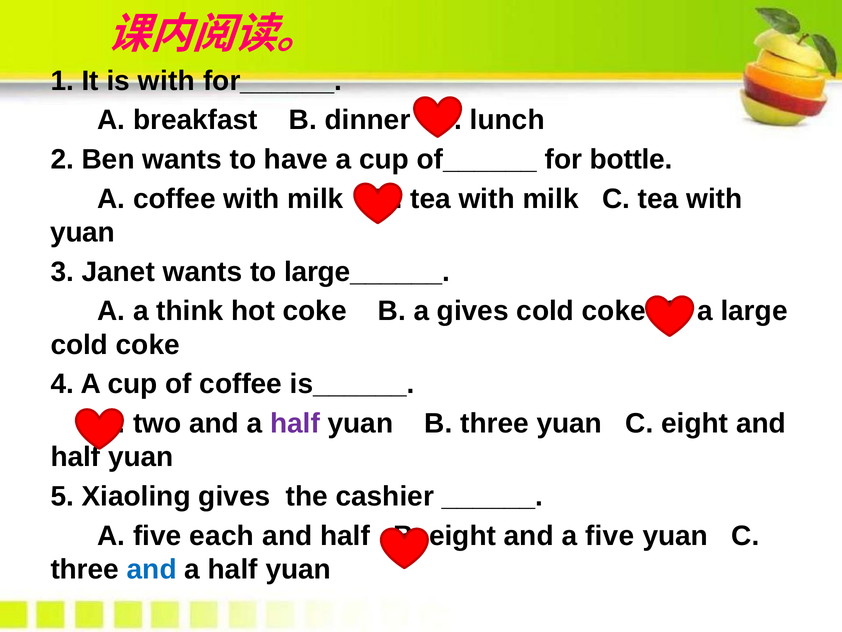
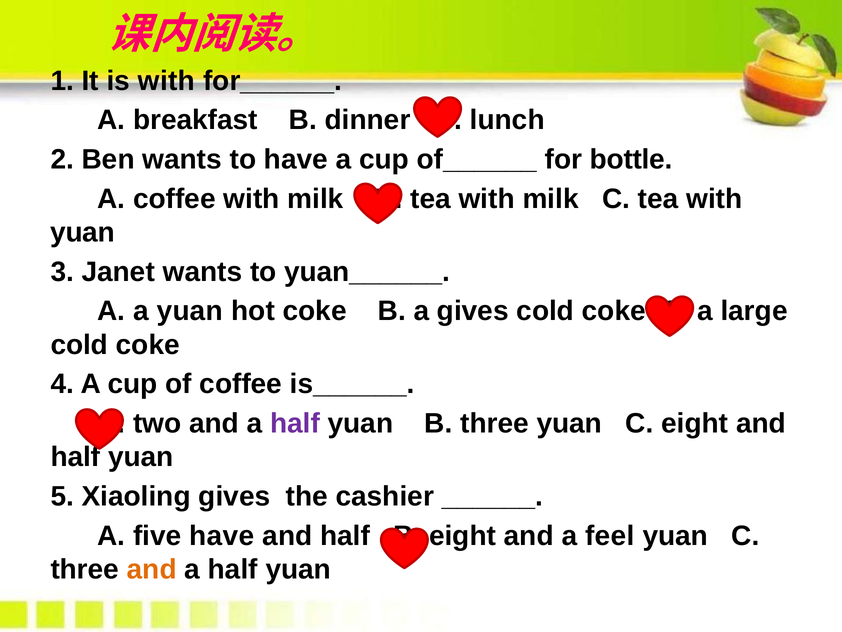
large______: large______ -> yuan______
a think: think -> yuan
five each: each -> have
and a five: five -> feel
and at (152, 569) colour: blue -> orange
